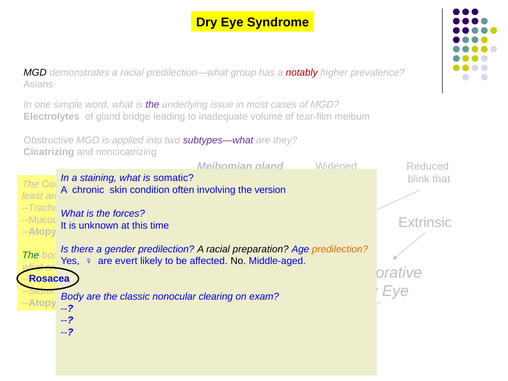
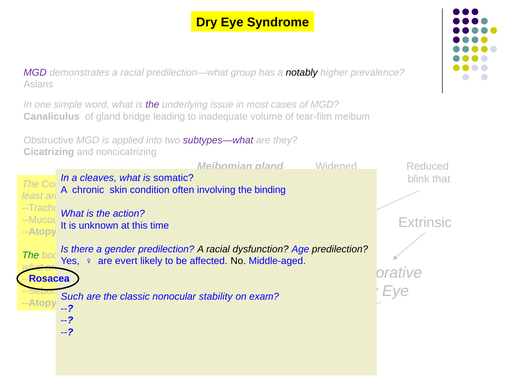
MGD at (35, 72) colour: black -> purple
notably colour: red -> black
Electrolytes: Electrolytes -> Canaliculus
staining: staining -> cleaves
version: version -> binding
forces: forces -> action
preparation at (261, 249): preparation -> dysfunction
predilection at (340, 249) colour: orange -> black
Body: Body -> Such
clearing: clearing -> stability
